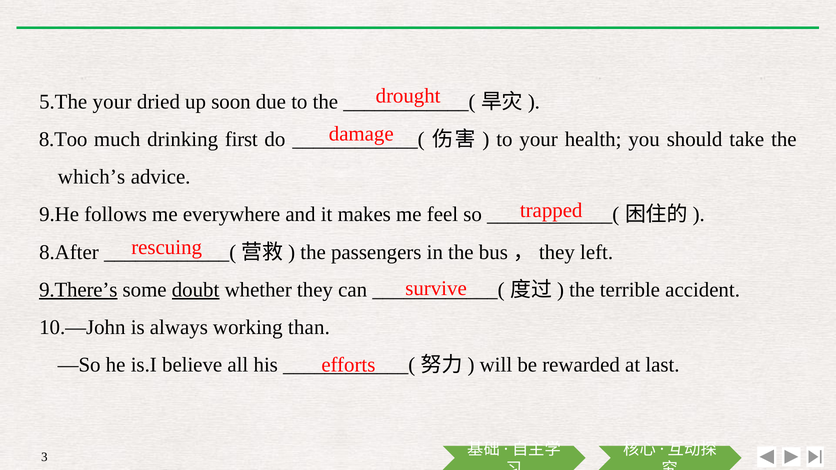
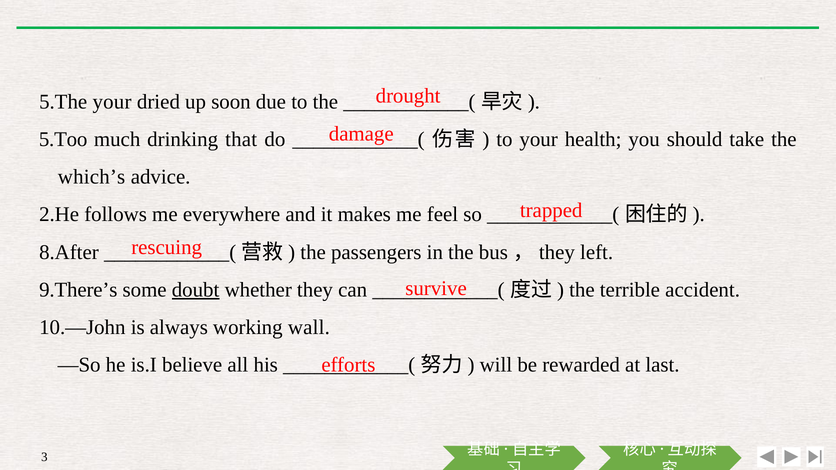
8.Too: 8.Too -> 5.Too
first: first -> that
9.He: 9.He -> 2.He
9.There’s underline: present -> none
than: than -> wall
